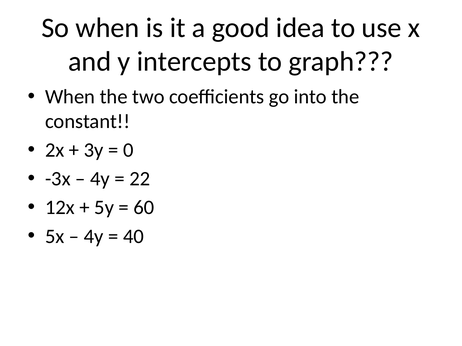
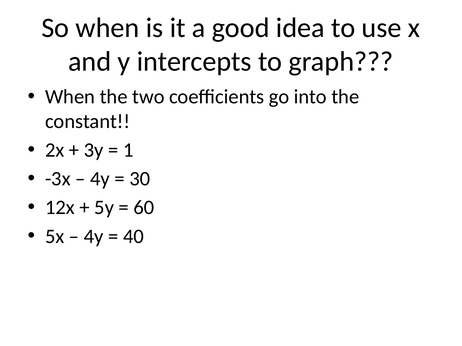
0: 0 -> 1
22: 22 -> 30
